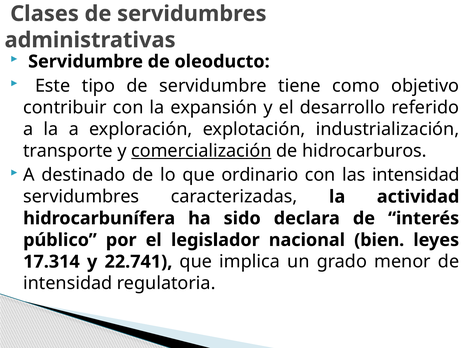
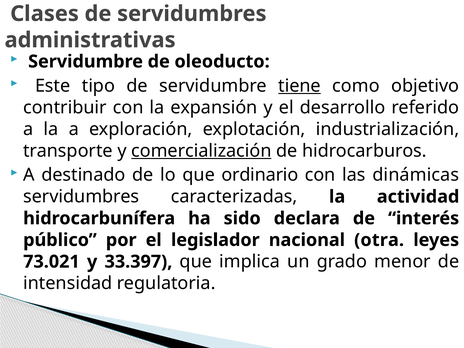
tiene underline: none -> present
las intensidad: intensidad -> dinámicas
bien: bien -> otra
17.314: 17.314 -> 73.021
22.741: 22.741 -> 33.397
